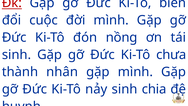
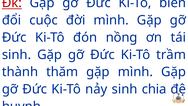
chưa: chưa -> trầm
nhân: nhân -> thăm
